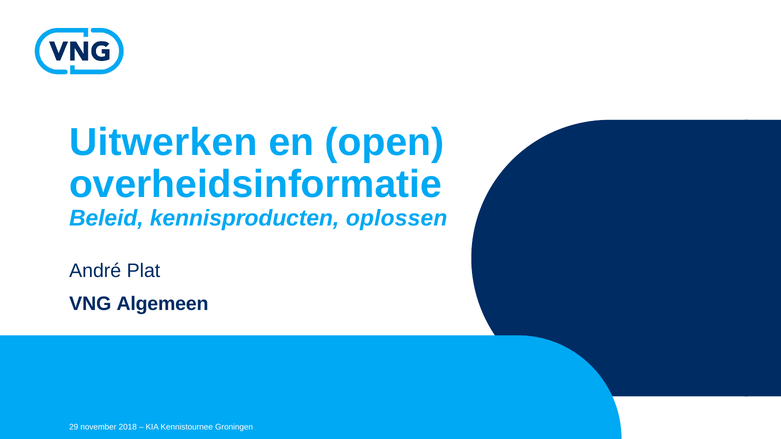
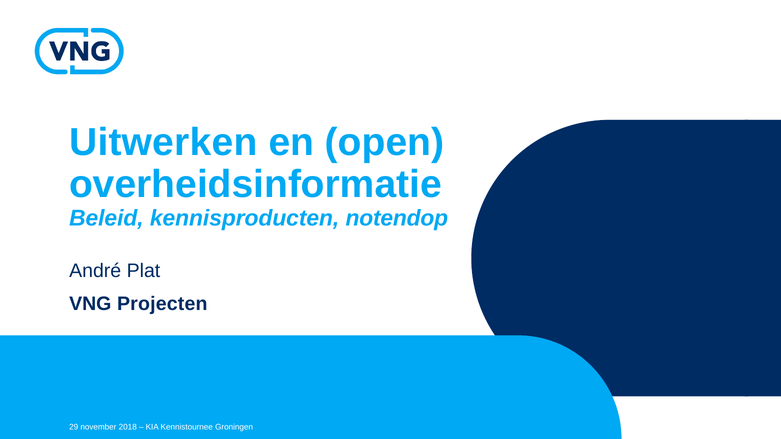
oplossen: oplossen -> notendop
Algemeen: Algemeen -> Projecten
